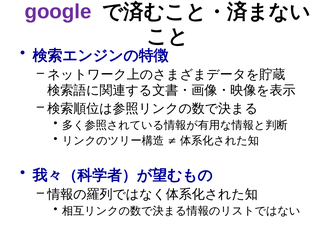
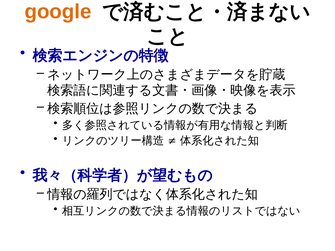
google colour: purple -> orange
